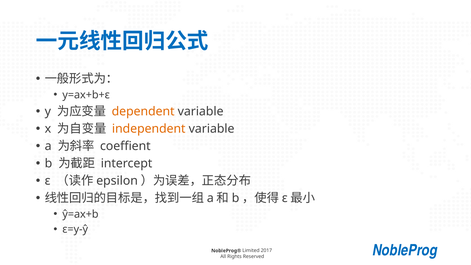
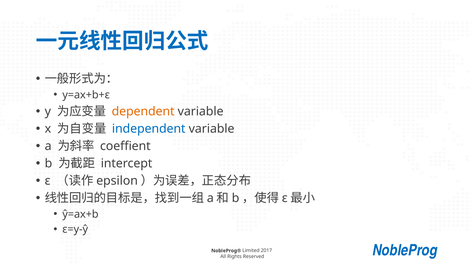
independent colour: orange -> blue
